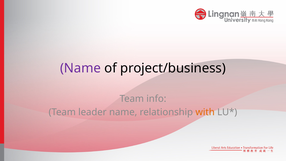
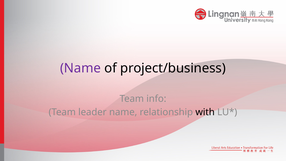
with colour: orange -> black
